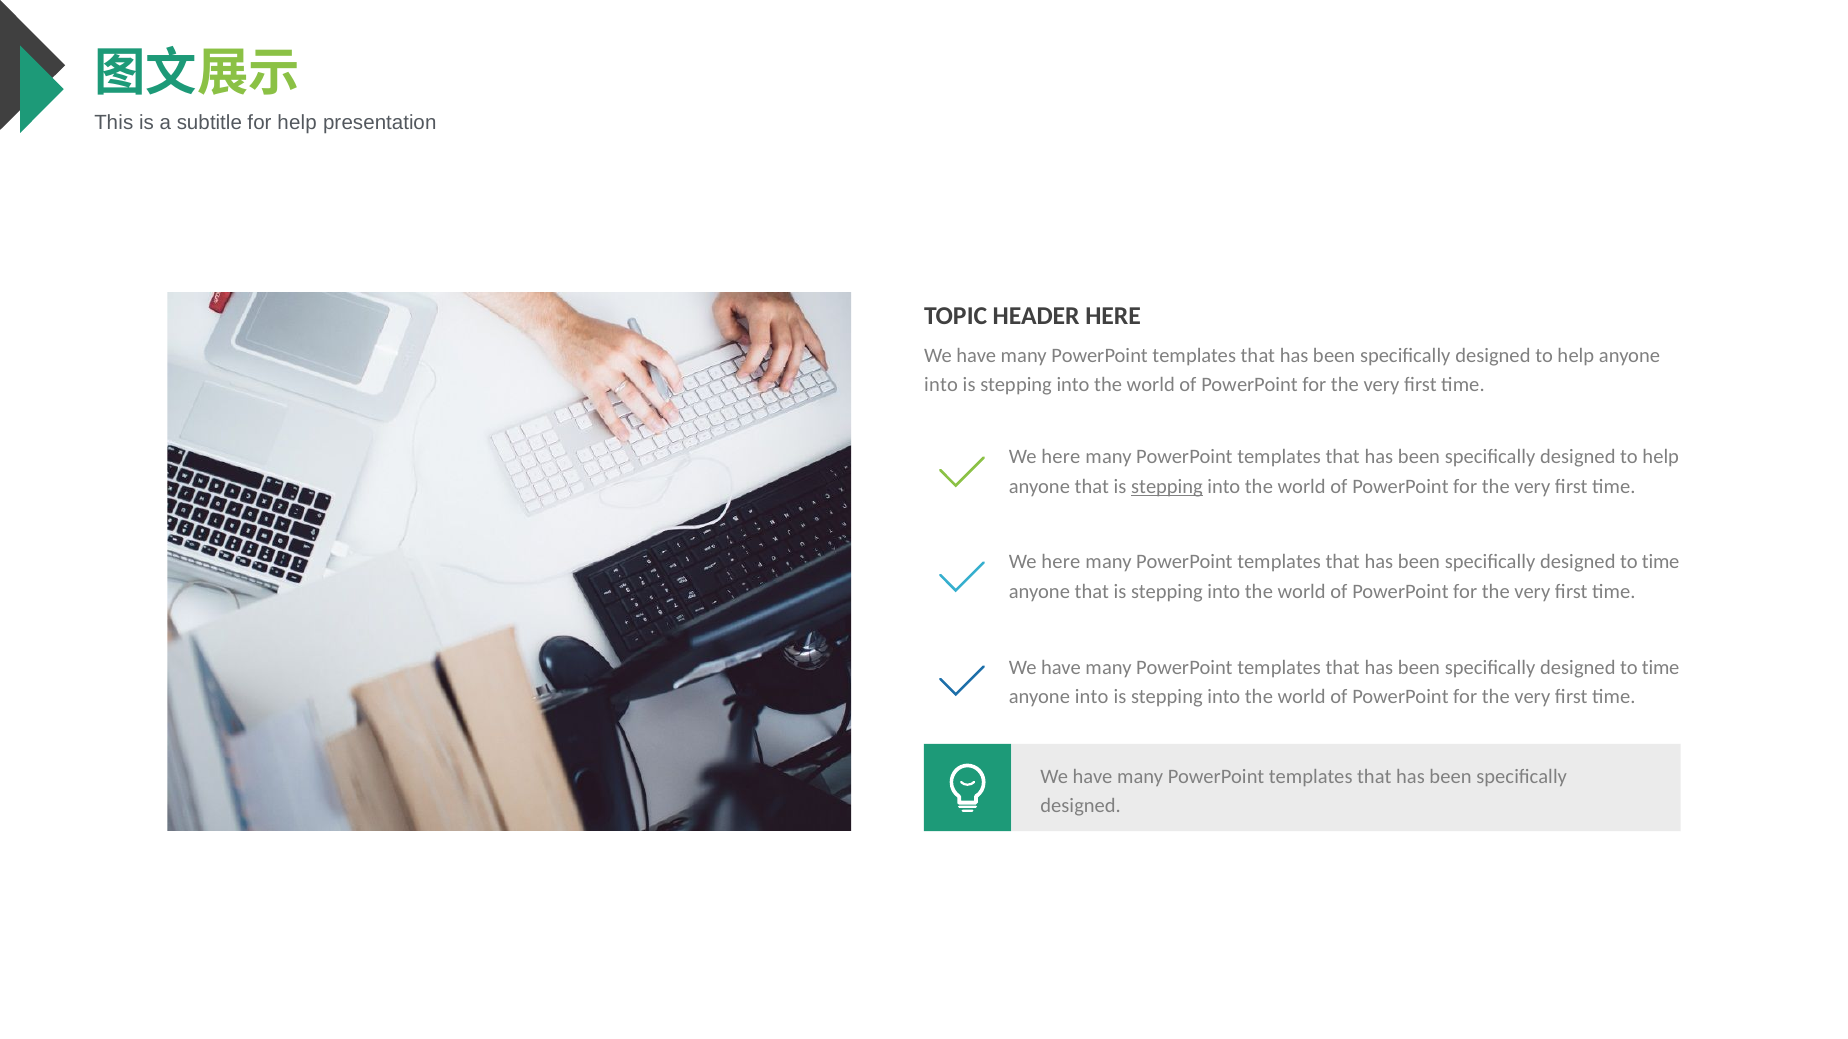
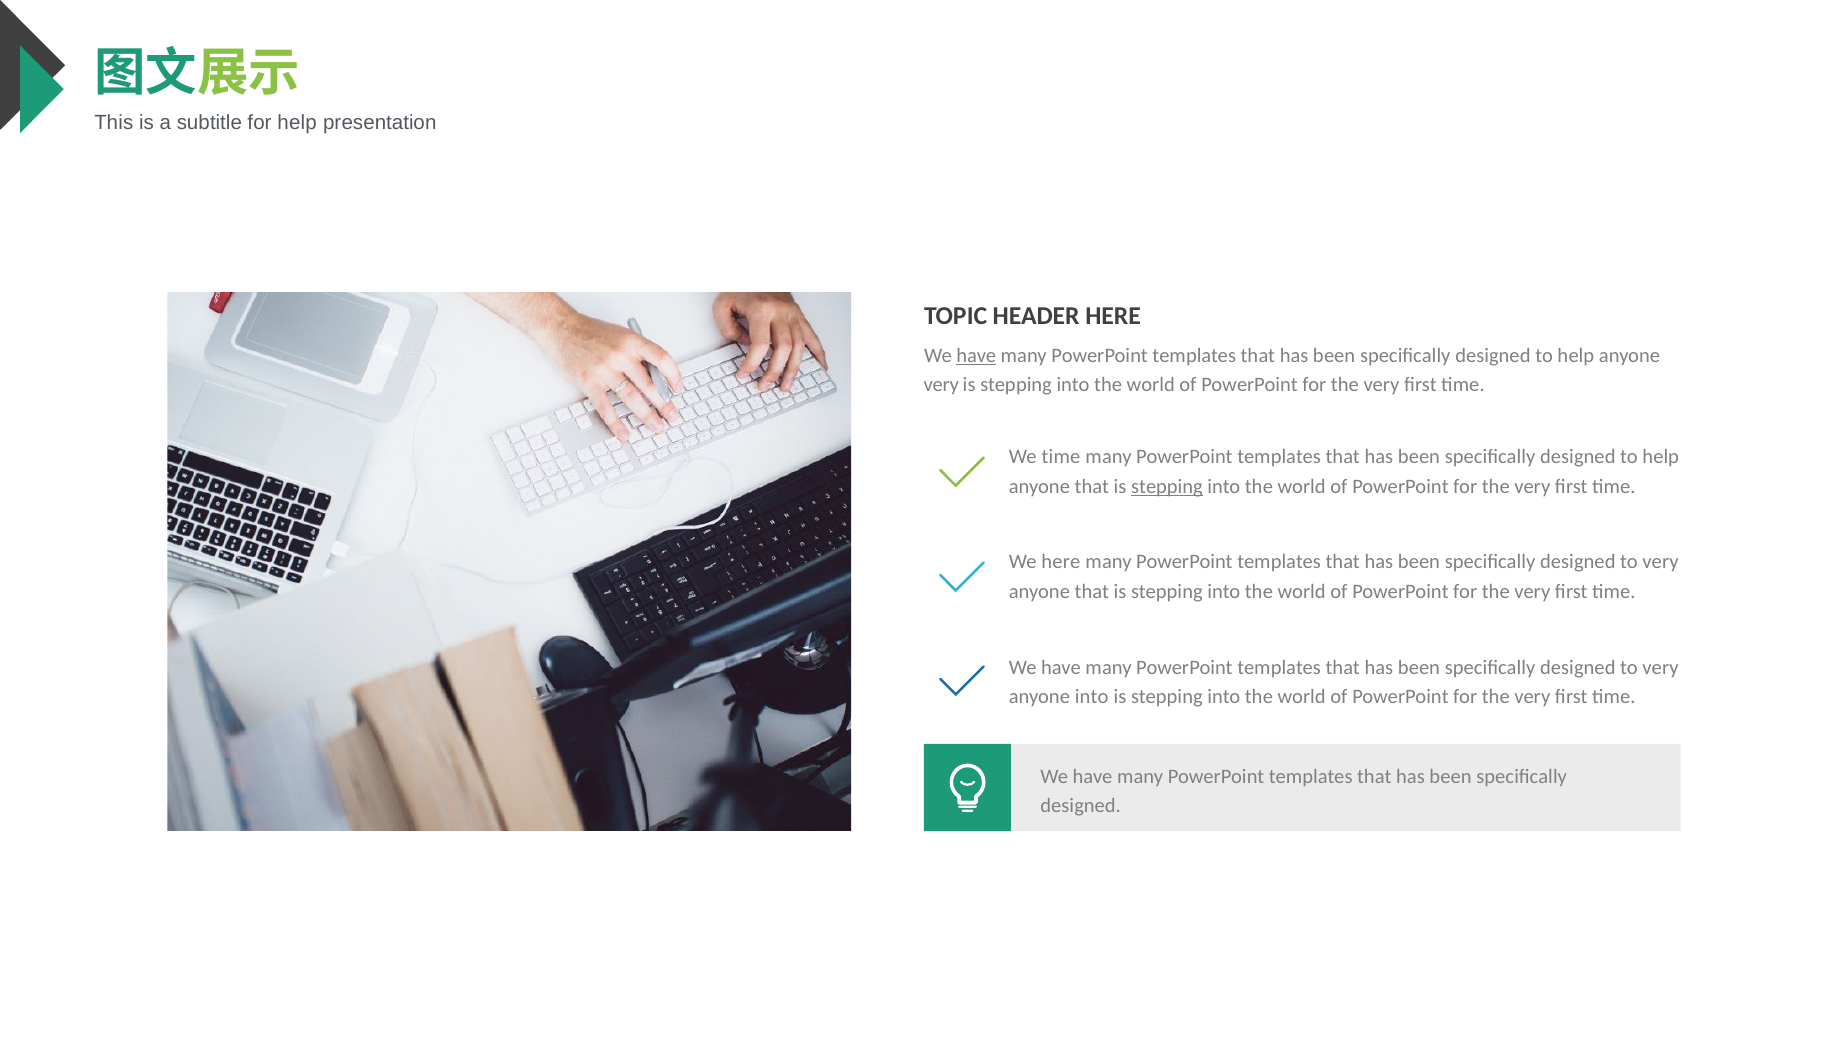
have at (976, 356) underline: none -> present
into at (941, 385): into -> very
here at (1061, 457): here -> time
time at (1661, 562): time -> very
time at (1661, 667): time -> very
